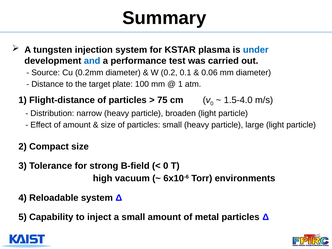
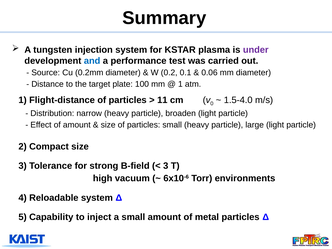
under colour: blue -> purple
75: 75 -> 11
0 at (166, 166): 0 -> 3
